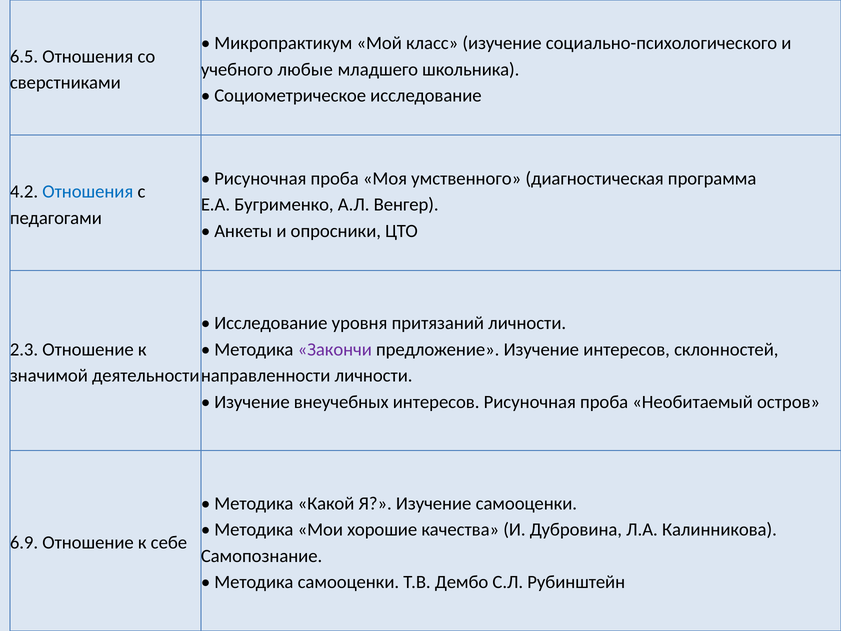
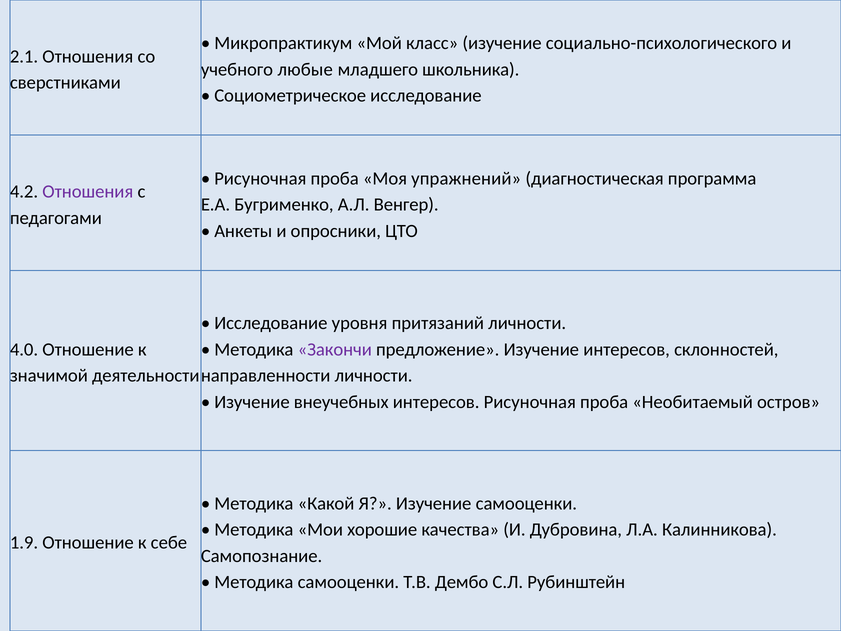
6.5: 6.5 -> 2.1
умственного: умственного -> упражнений
Отношения at (88, 192) colour: blue -> purple
2.3: 2.3 -> 4.0
6.9: 6.9 -> 1.9
